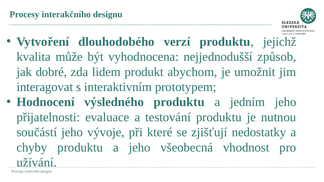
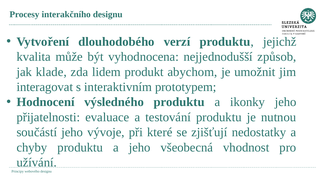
dobré: dobré -> klade
jedním: jedním -> ikonky
